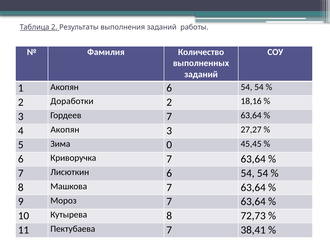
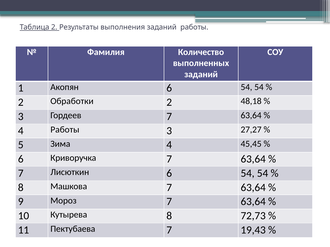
Доработки: Доработки -> Обработки
18,16: 18,16 -> 48,18
4 Акопян: Акопян -> Работы
Зима 0: 0 -> 4
38,41: 38,41 -> 19,43
